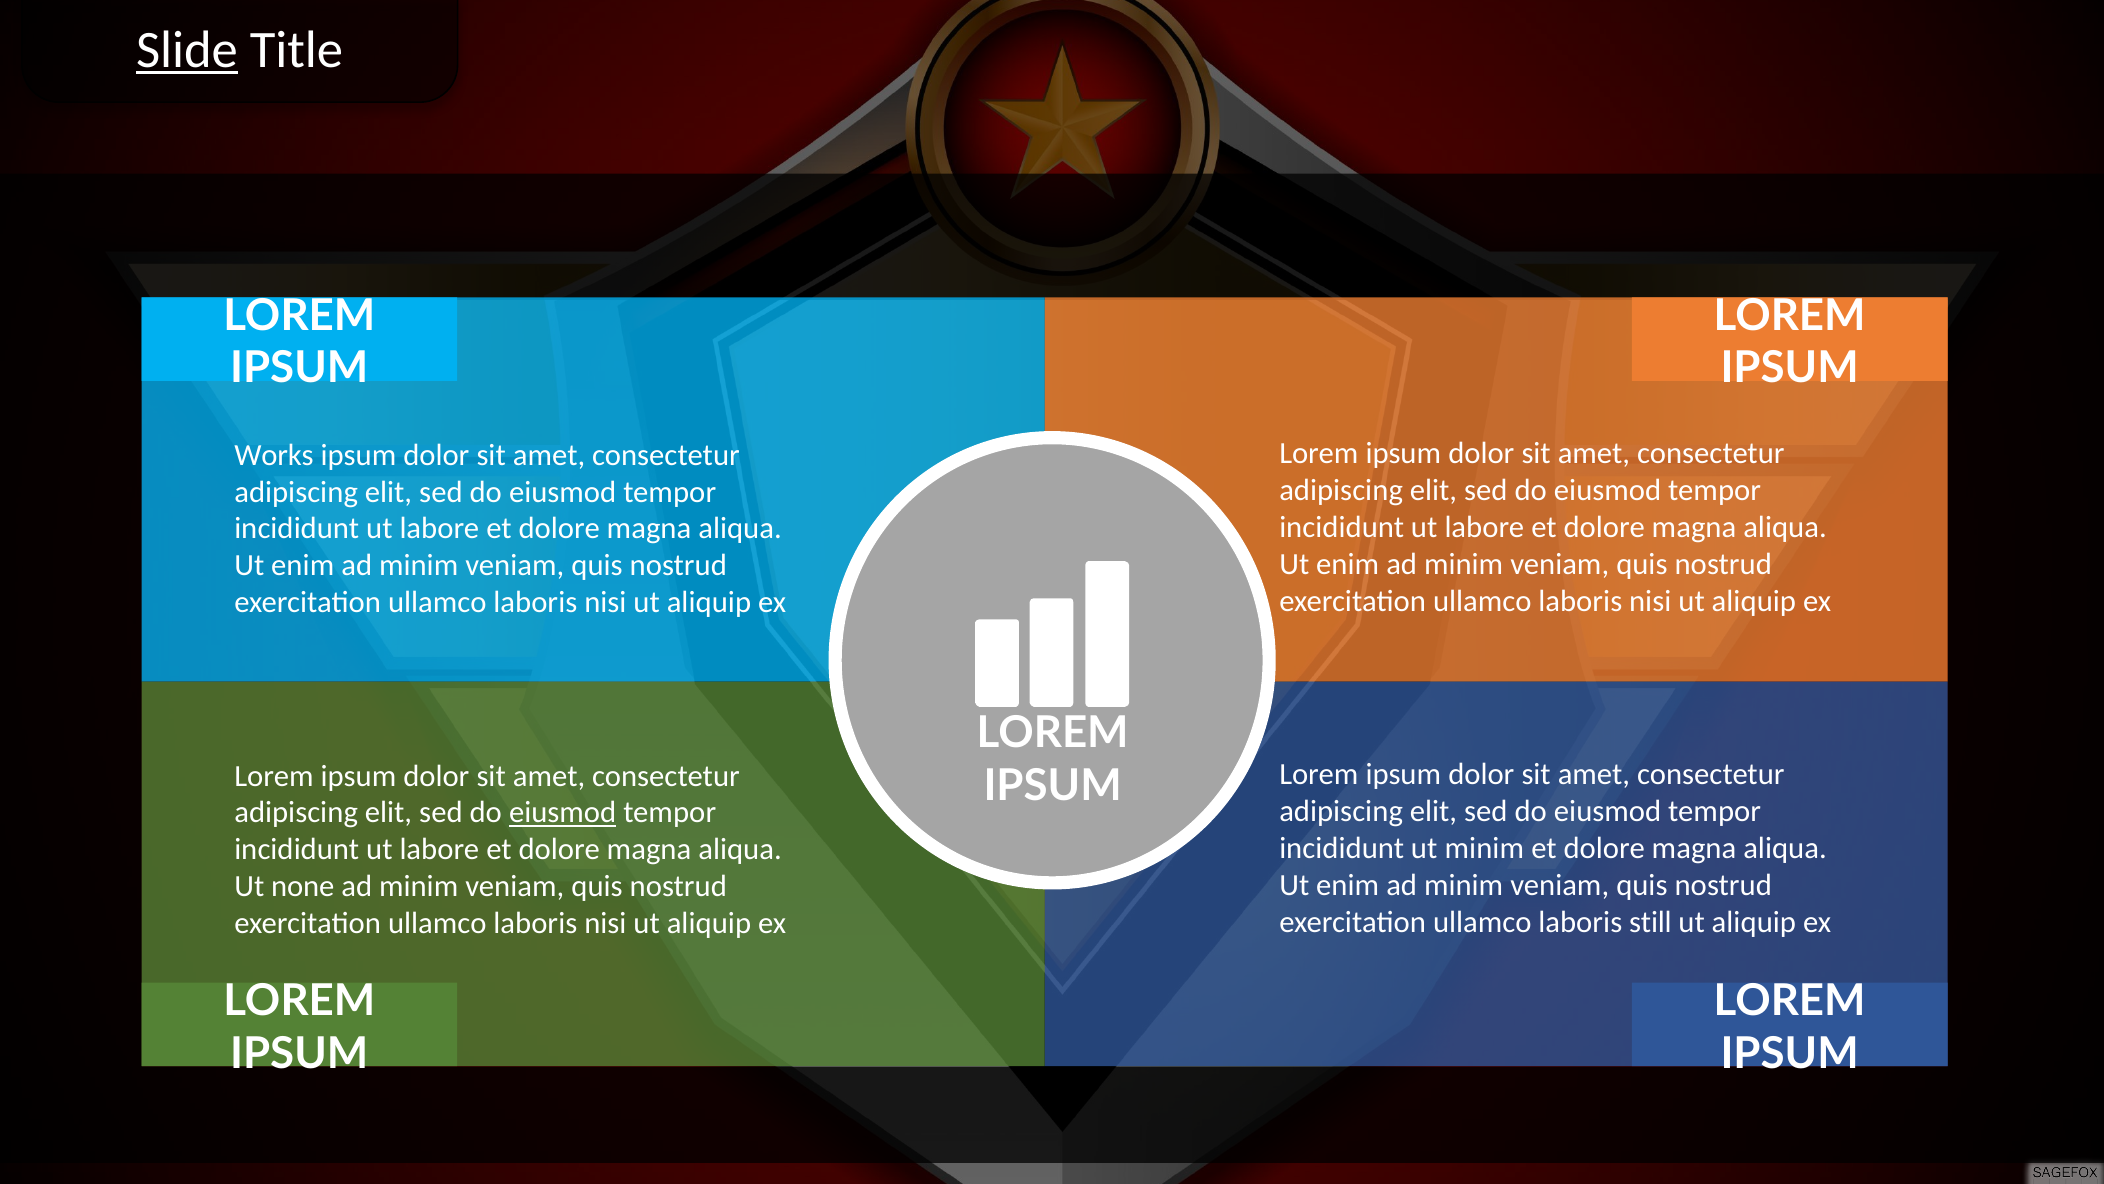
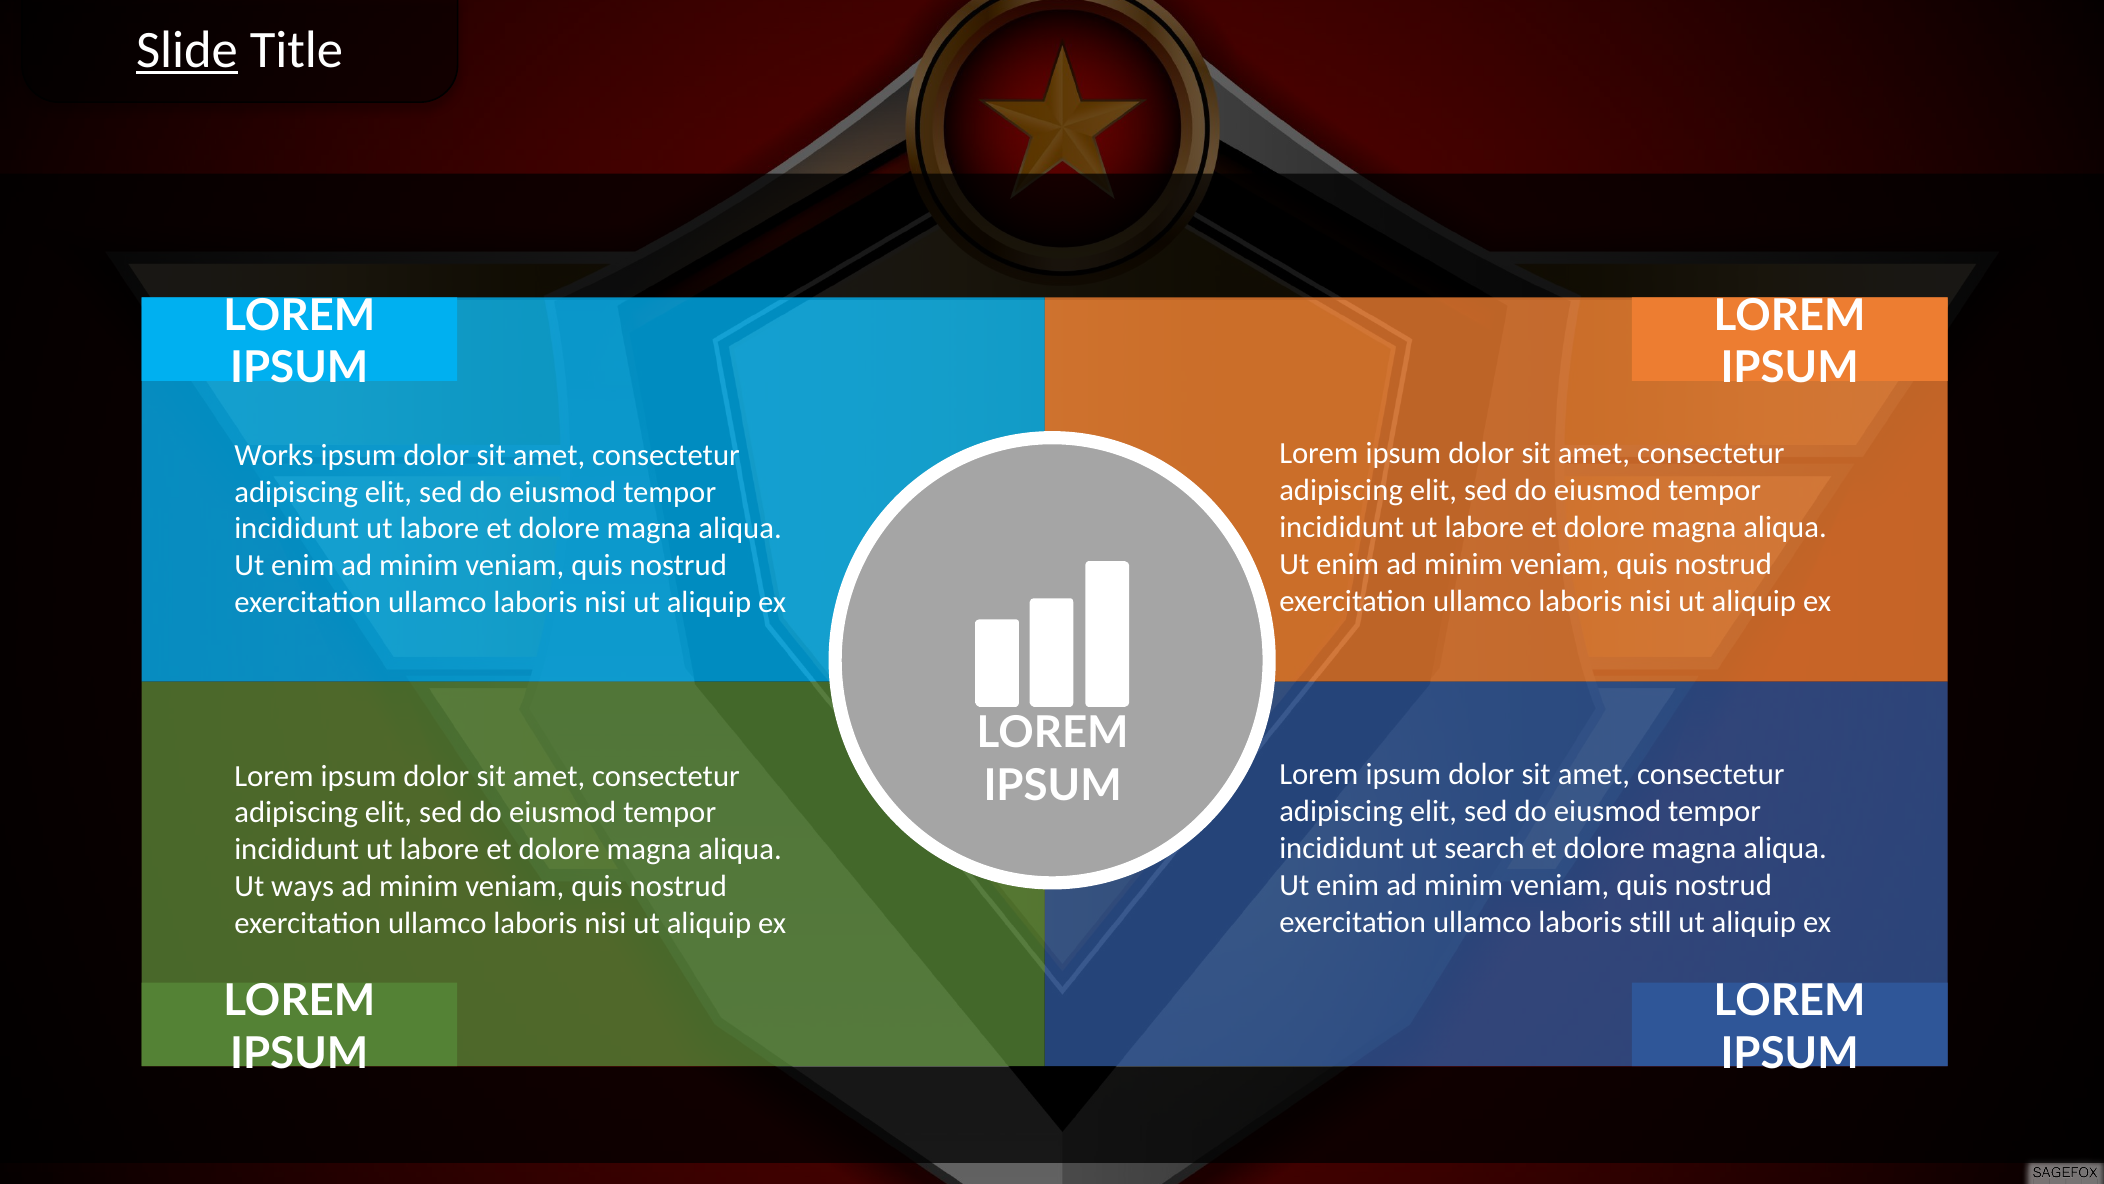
eiusmod at (563, 812) underline: present -> none
ut minim: minim -> search
none: none -> ways
